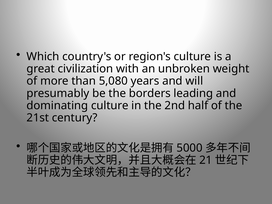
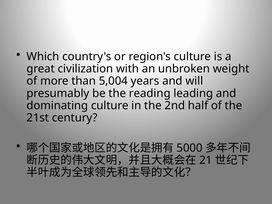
5,080: 5,080 -> 5,004
borders: borders -> reading
